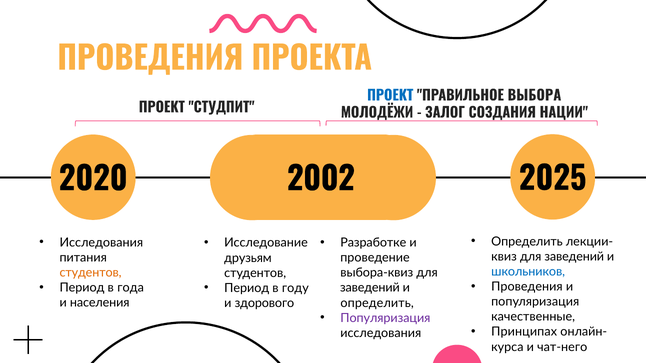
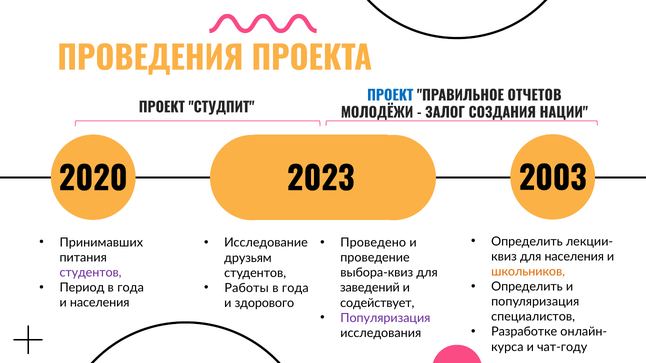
ВЫБОРА: ВЫБОРА -> ОТЧЕТОВ
2002: 2002 -> 2023
2025: 2025 -> 2003
Исследования at (101, 243): Исследования -> Принимавших
Разработке: Разработке -> Проведено
заведений at (574, 257): заведений -> населения
школьников colour: blue -> orange
студентов at (91, 273) colour: orange -> purple
Проведения at (527, 287): Проведения -> Определить
Период at (247, 288): Период -> Работы
году at (295, 288): году -> года
определить at (377, 303): определить -> содействует
качественные: качественные -> специалистов
Принципах: Принципах -> Разработке
чат-него: чат-него -> чат-году
